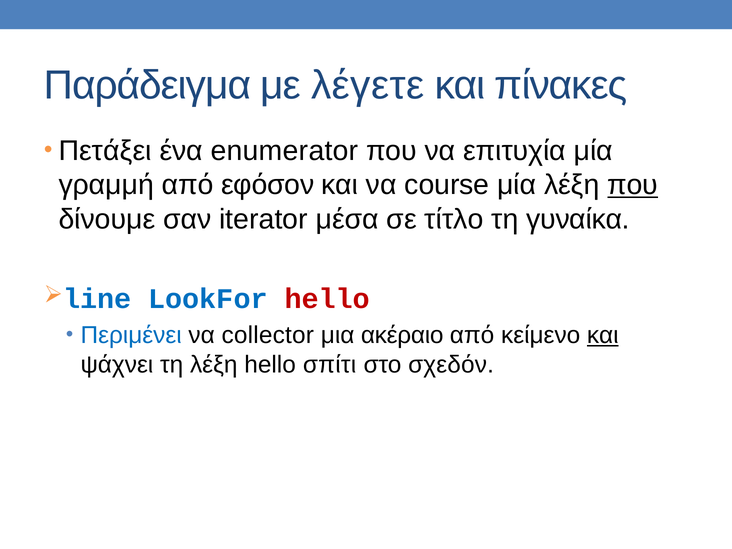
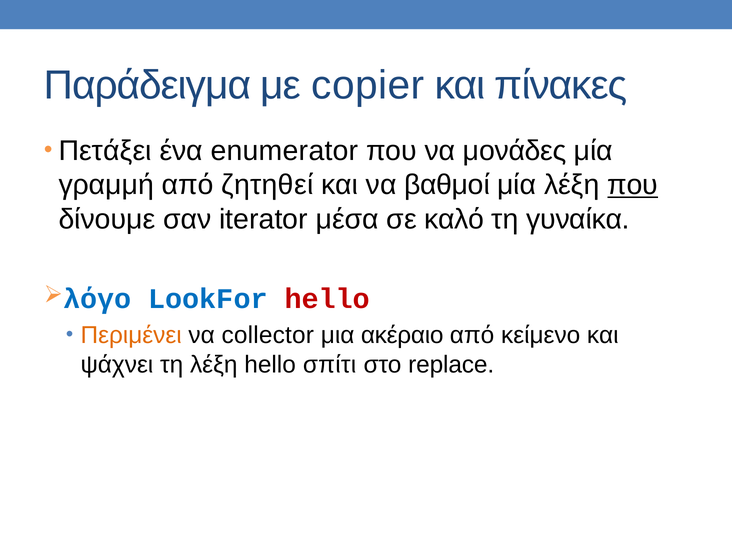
λέγετε: λέγετε -> copier
επιτυχία: επιτυχία -> μονάδες
εφόσον: εφόσον -> ζητηθεί
course: course -> βαθμοί
τίτλο: τίτλο -> καλό
line: line -> λόγο
Περιμένει colour: blue -> orange
και at (603, 335) underline: present -> none
σχεδόν: σχεδόν -> replace
